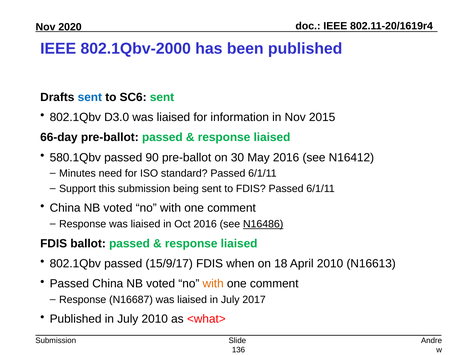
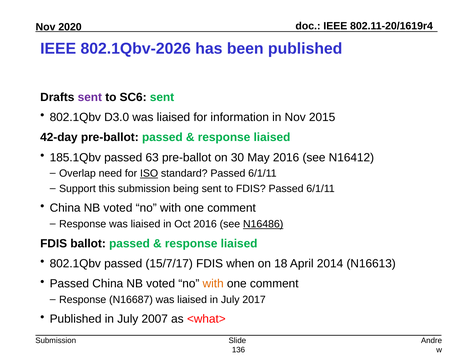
802.1Qbv-2000: 802.1Qbv-2000 -> 802.1Qbv-2026
sent at (90, 97) colour: blue -> purple
66-day: 66-day -> 42-day
580.1Qbv: 580.1Qbv -> 185.1Qbv
90: 90 -> 63
Minutes: Minutes -> Overlap
ISO underline: none -> present
15/9/17: 15/9/17 -> 15/7/17
April 2010: 2010 -> 2014
July 2010: 2010 -> 2007
